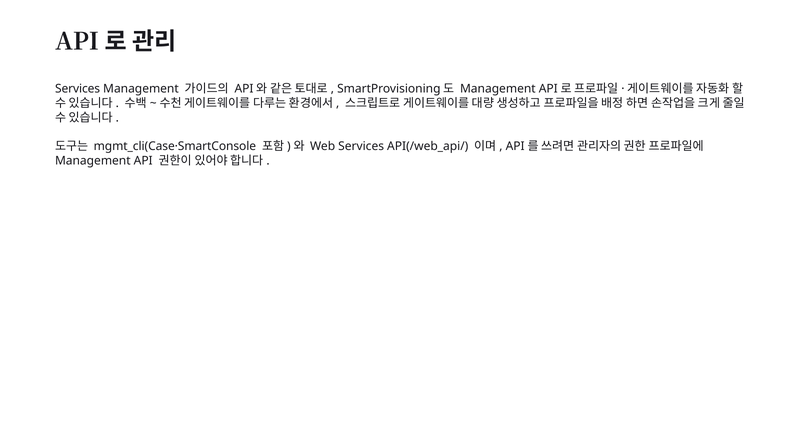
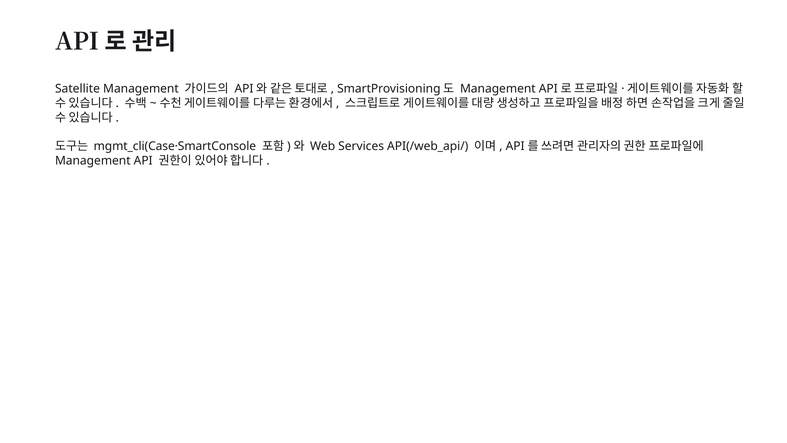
Services at (78, 89): Services -> Satellite
